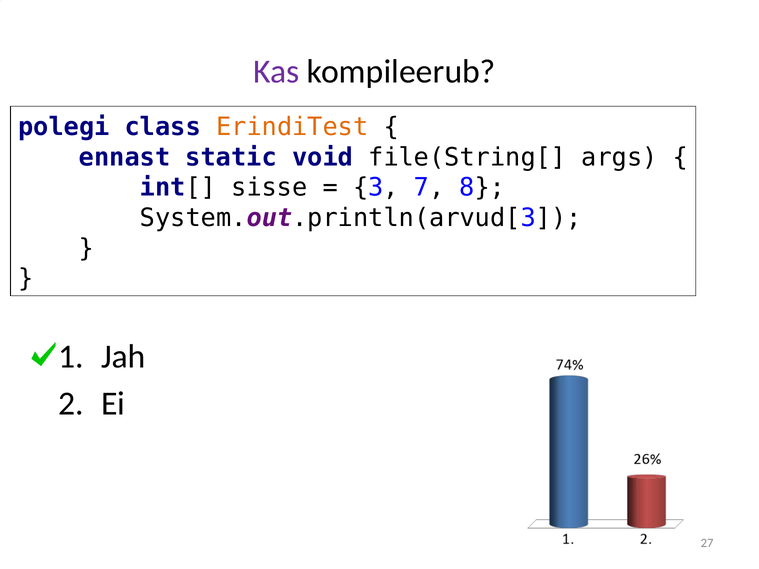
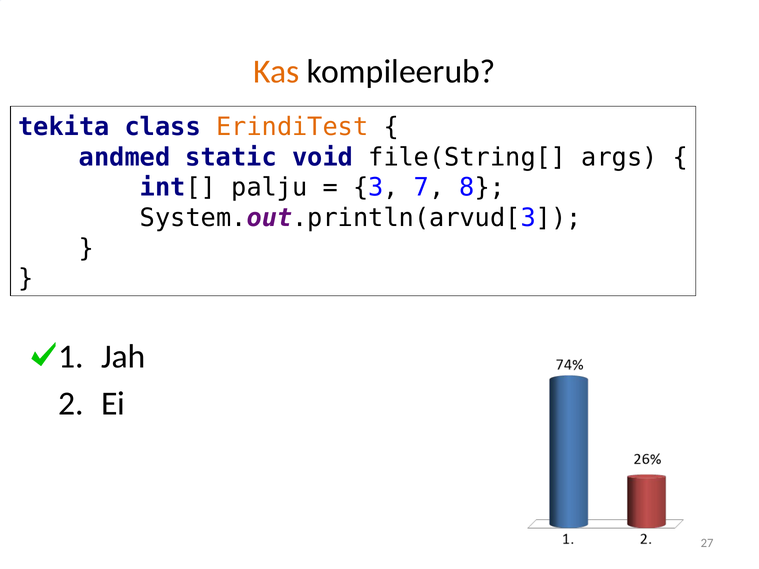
Kas colour: purple -> orange
polegi: polegi -> tekita
ennast: ennast -> andmed
sisse: sisse -> palju
